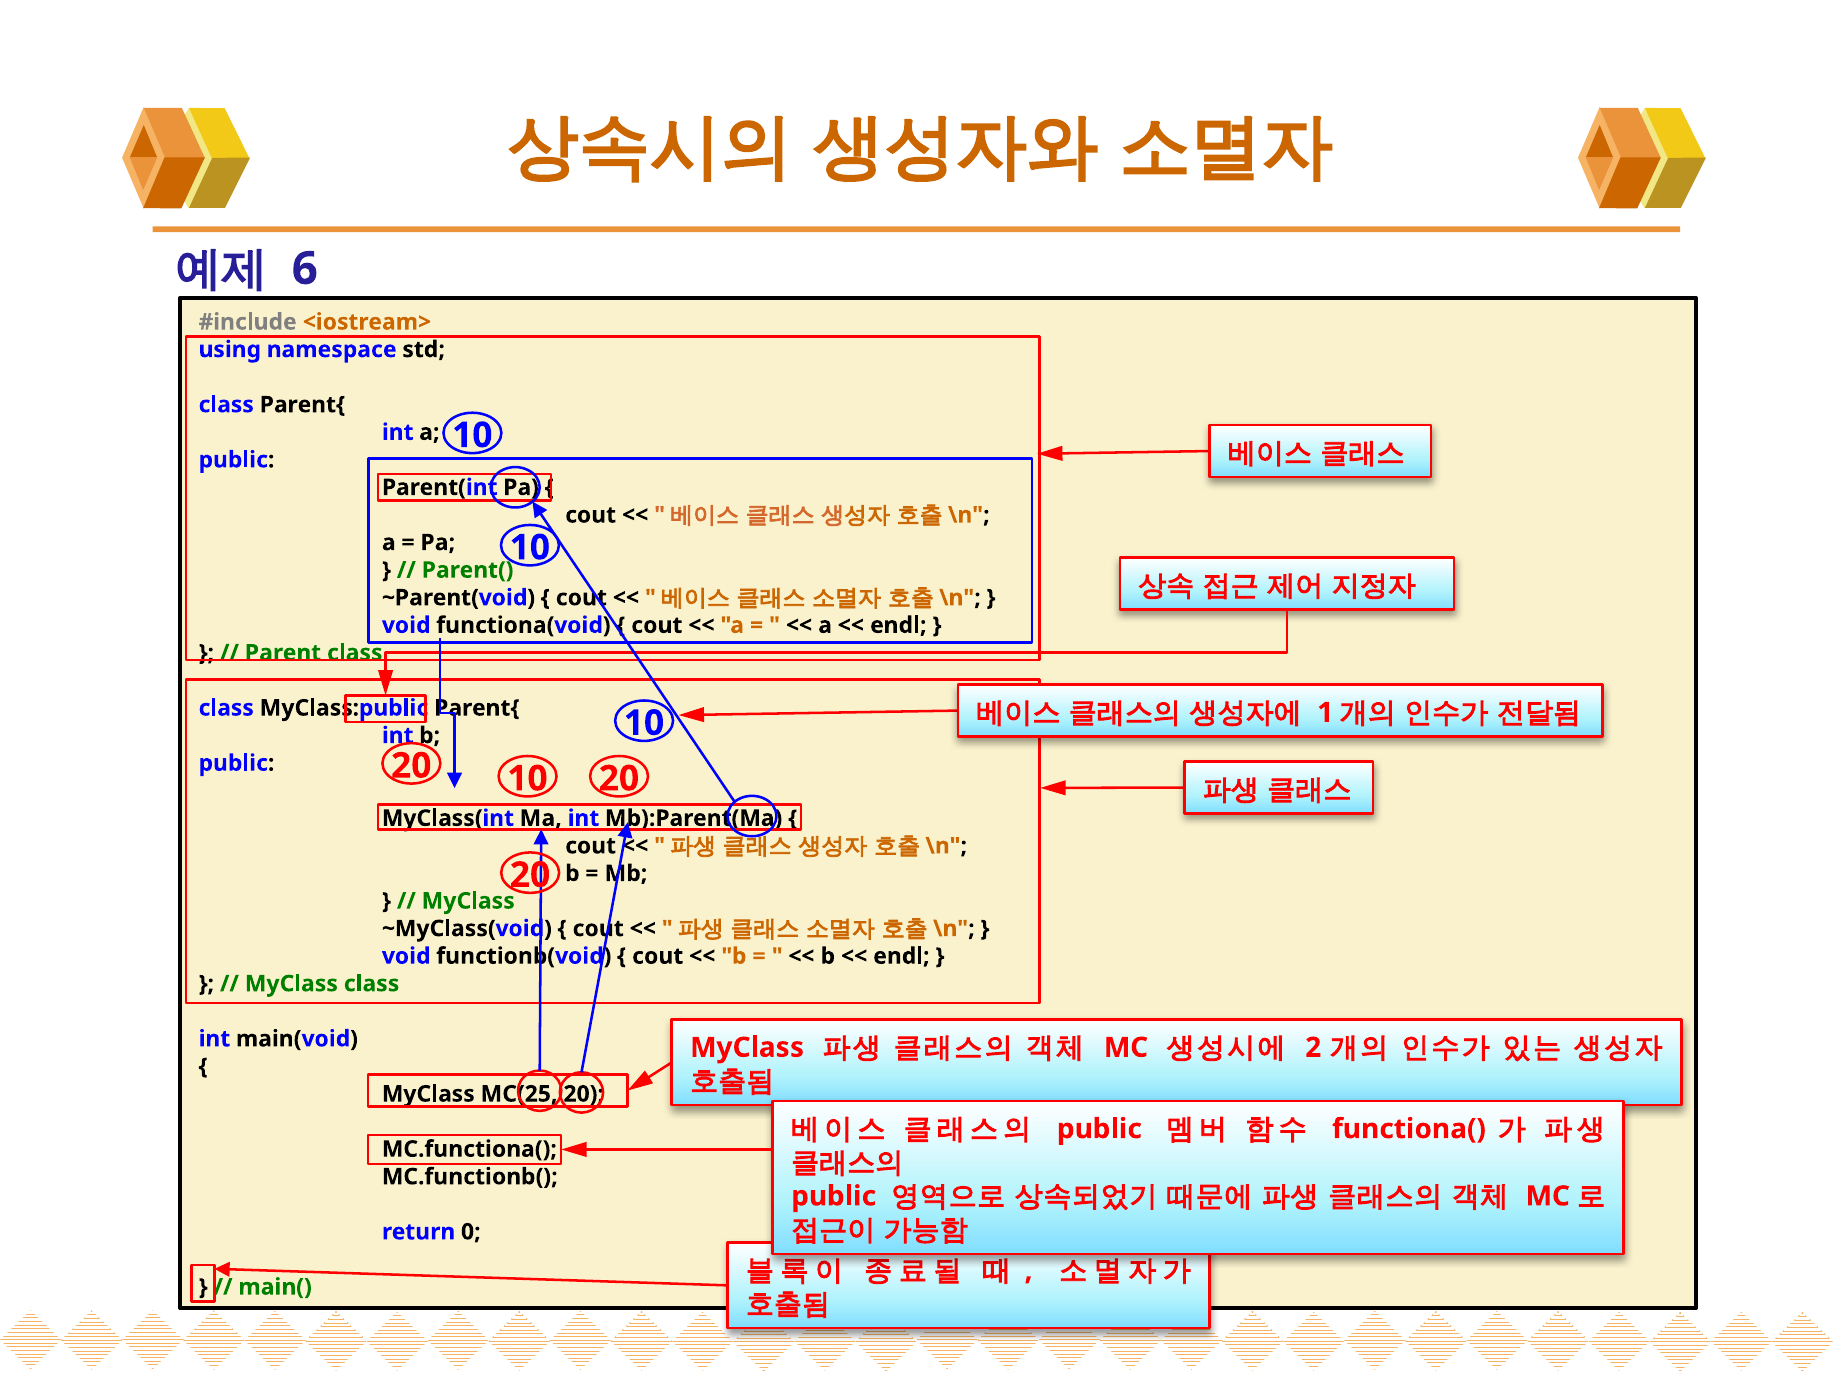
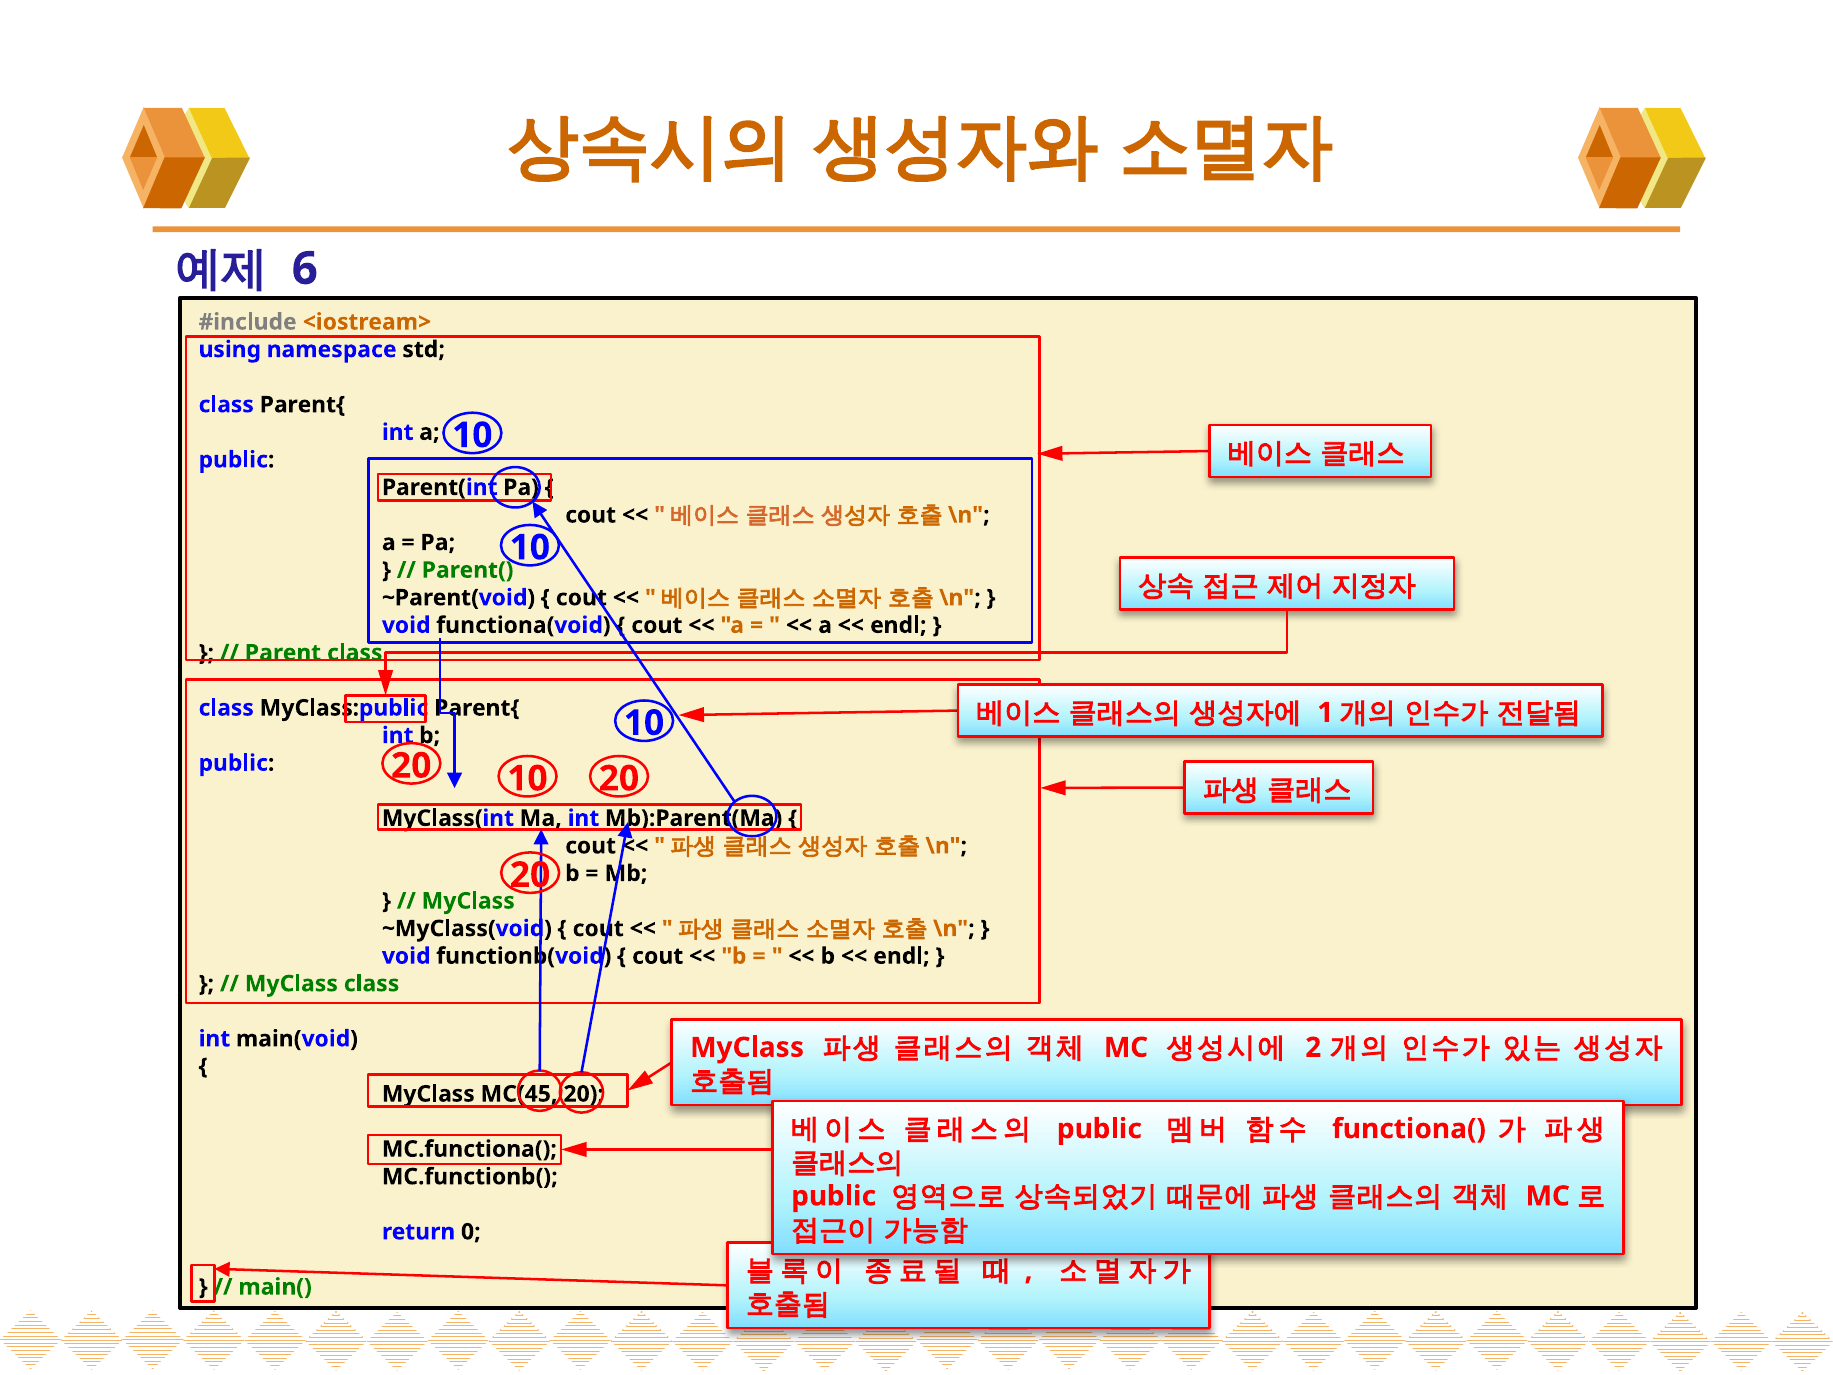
MC(25: MC(25 -> MC(45
